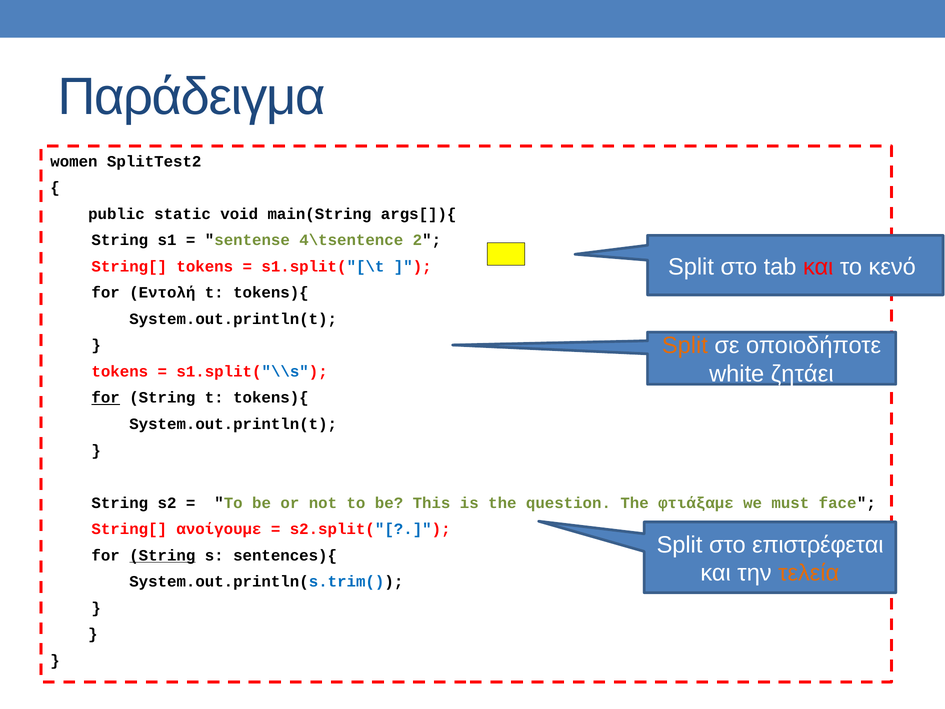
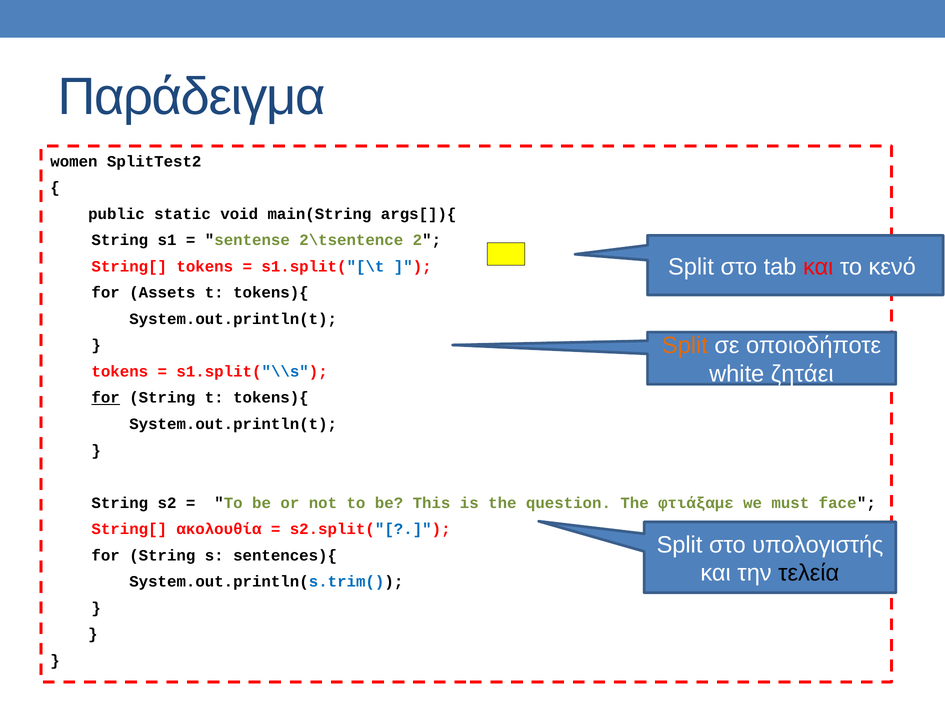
4\tsentence: 4\tsentence -> 2\tsentence
Εντολή: Εντολή -> Assets
ανοίγουμε: ανοίγουμε -> ακολουθία
επιστρέφεται: επιστρέφεται -> υπολογιστής
String at (162, 555) underline: present -> none
τελεία colour: orange -> black
